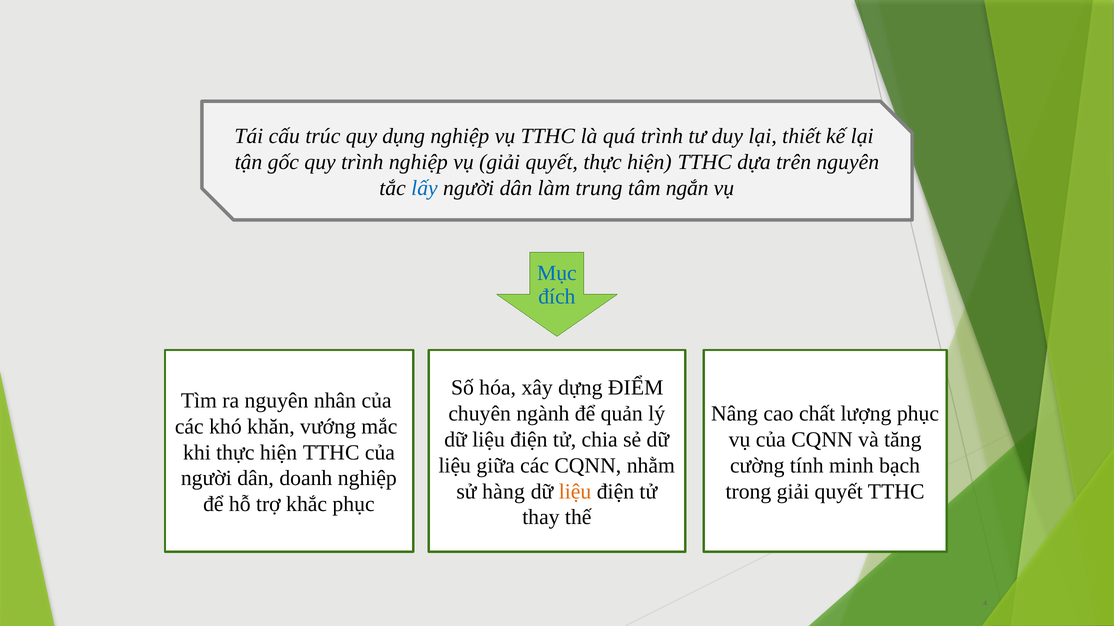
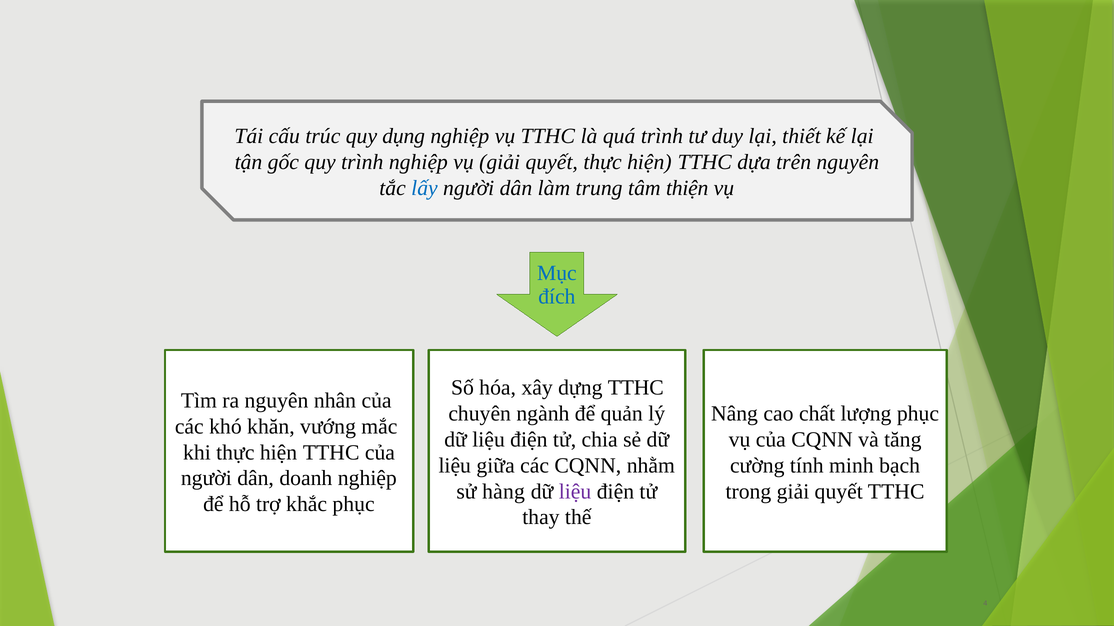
ngắn: ngắn -> thiện
dựng ĐIỂM: ĐIỂM -> TTHC
liệu at (575, 492) colour: orange -> purple
